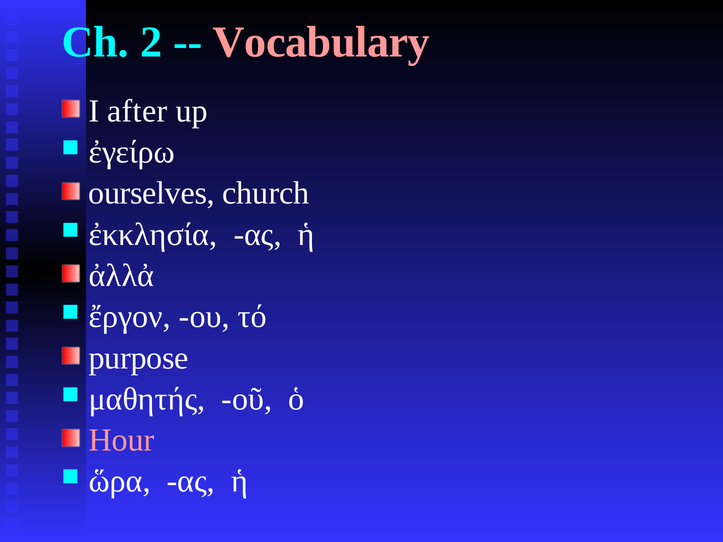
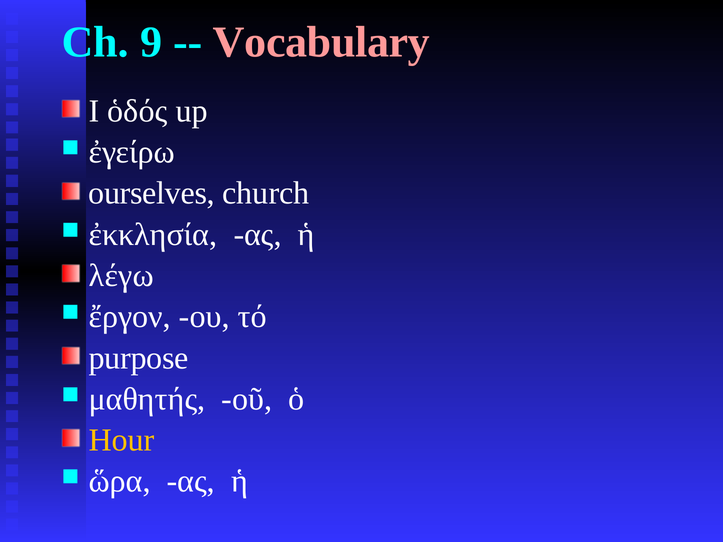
2: 2 -> 9
after: after -> ὁδός
ἀλλἀ: ἀλλἀ -> λέγω
Hour colour: pink -> yellow
